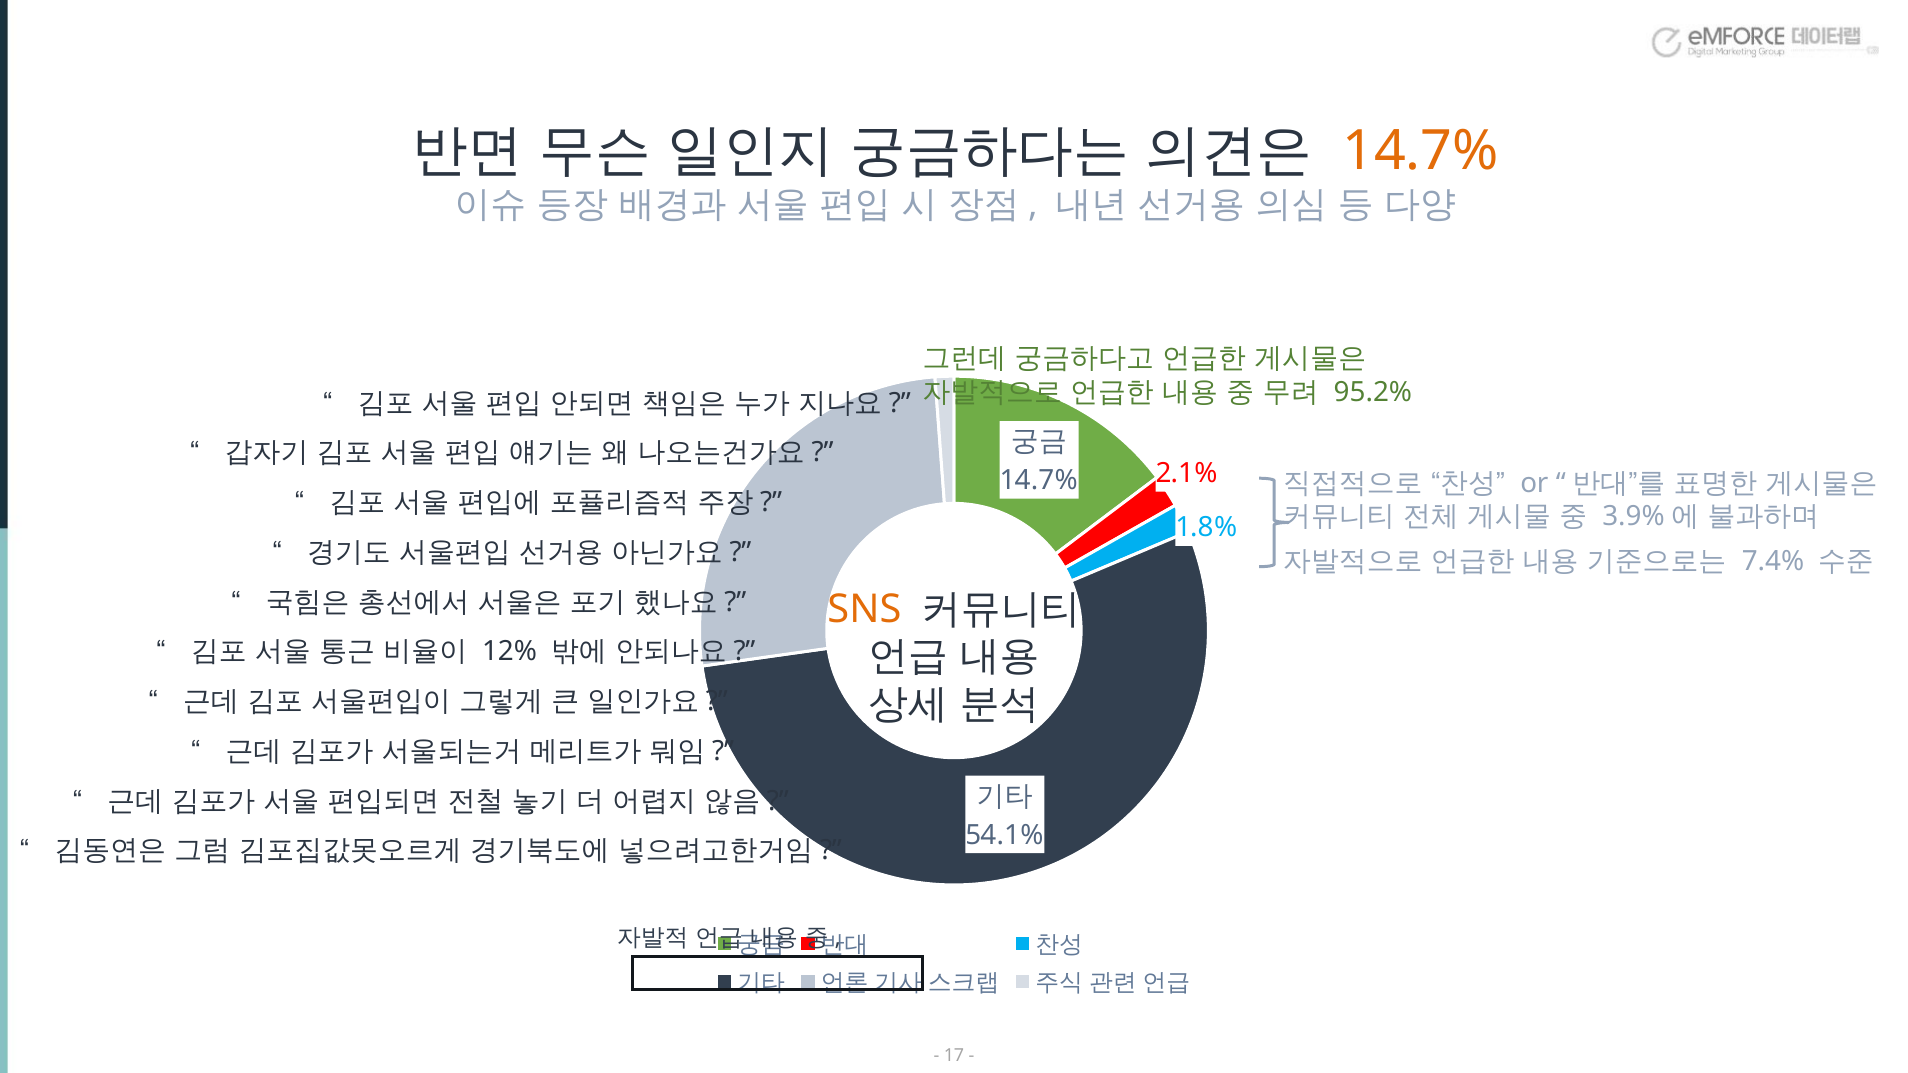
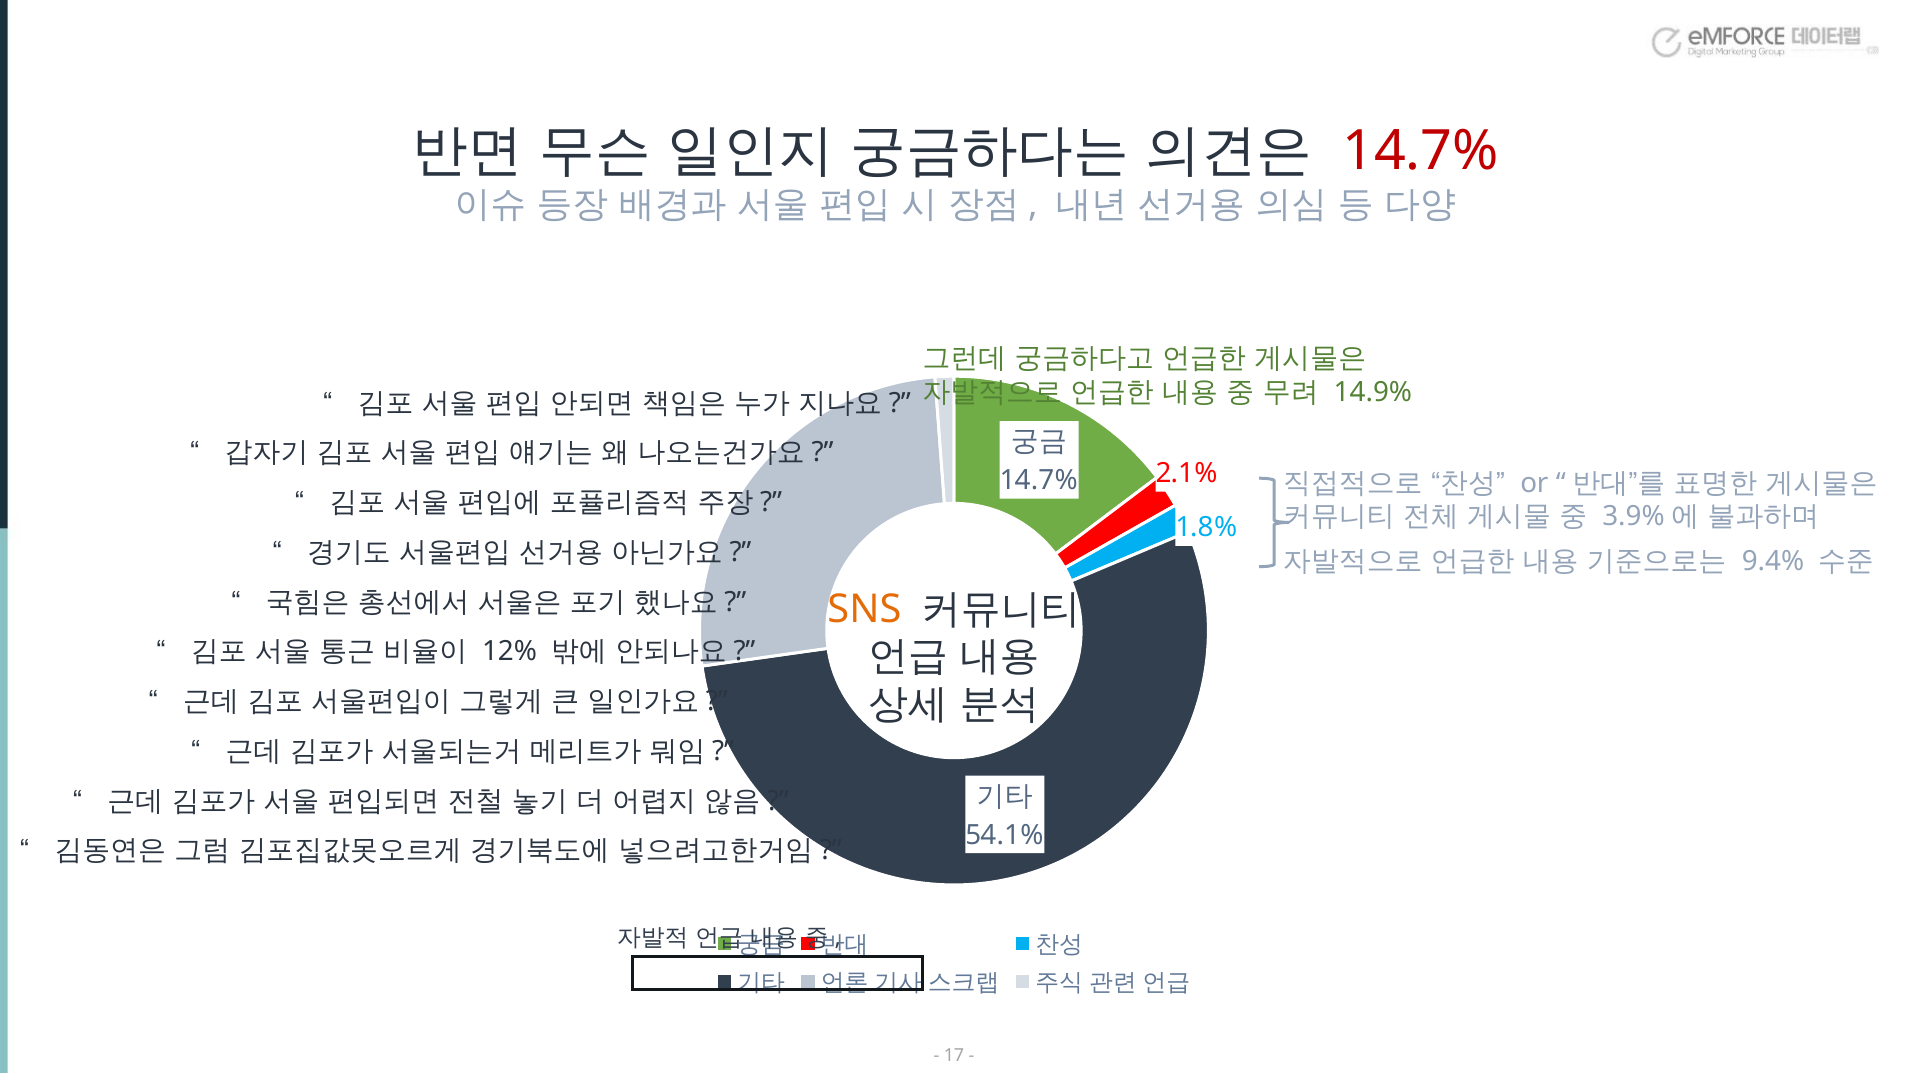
14.7% at (1421, 152) colour: orange -> red
95.2%: 95.2% -> 14.9%
7.4%: 7.4% -> 9.4%
